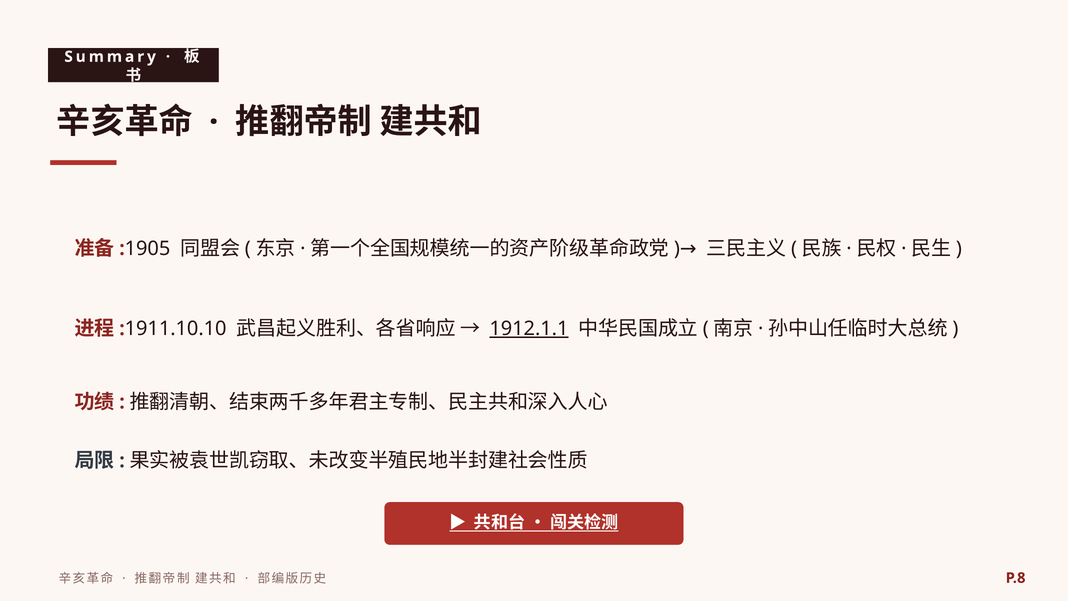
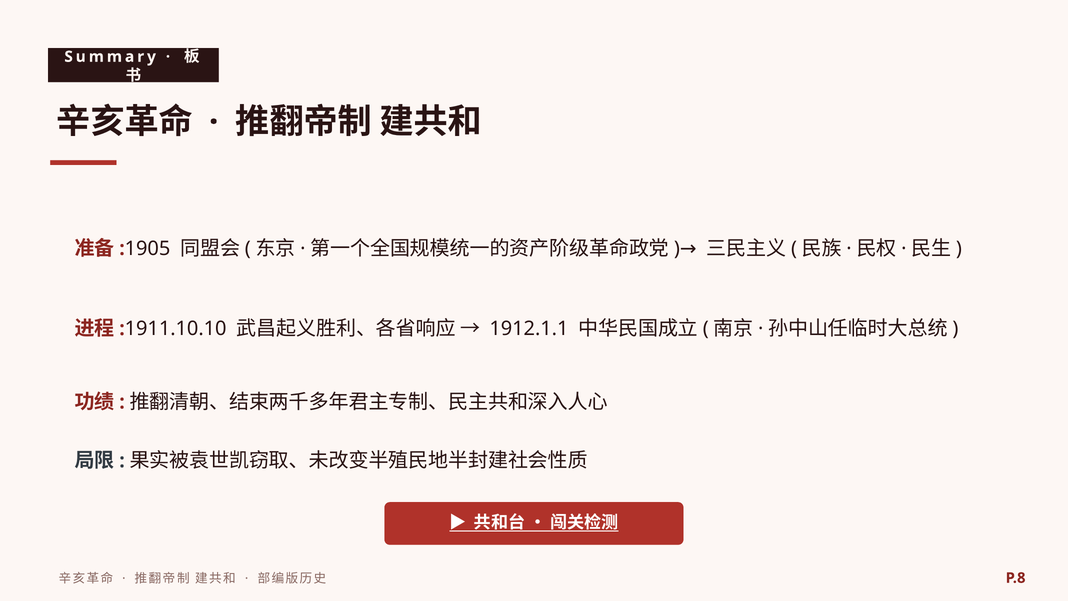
1912.1.1 underline: present -> none
